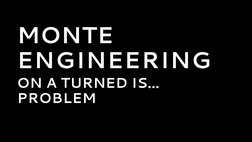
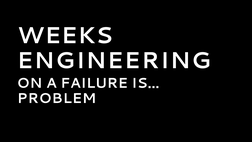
MONTE: MONTE -> WEEKS
TURNED: TURNED -> FAILURE
